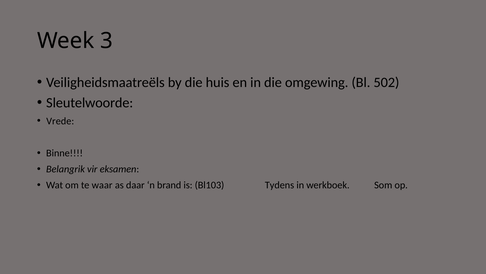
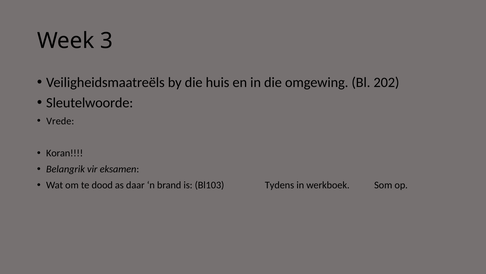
502: 502 -> 202
Binne: Binne -> Koran
waar: waar -> dood
